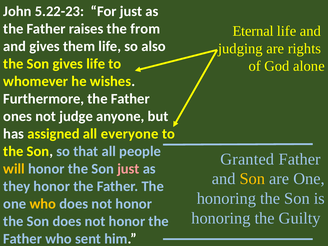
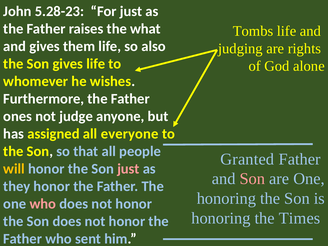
5.22-23: 5.22-23 -> 5.28-23
from: from -> what
Eternal: Eternal -> Tombs
Son at (252, 179) colour: yellow -> pink
who at (43, 204) colour: yellow -> pink
Guilty: Guilty -> Times
